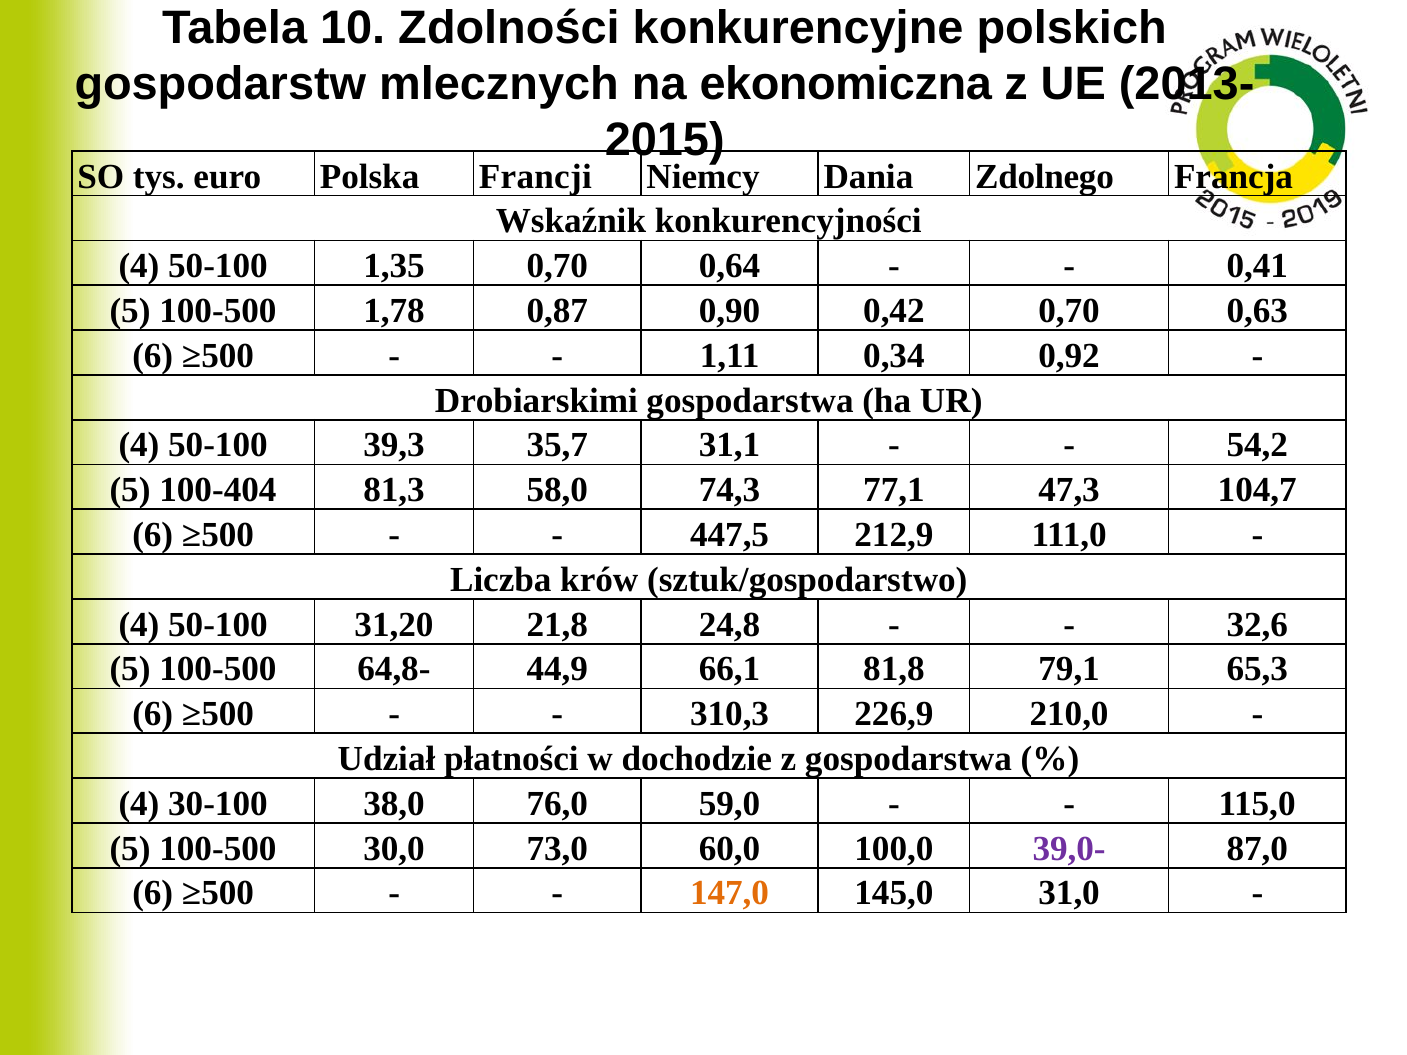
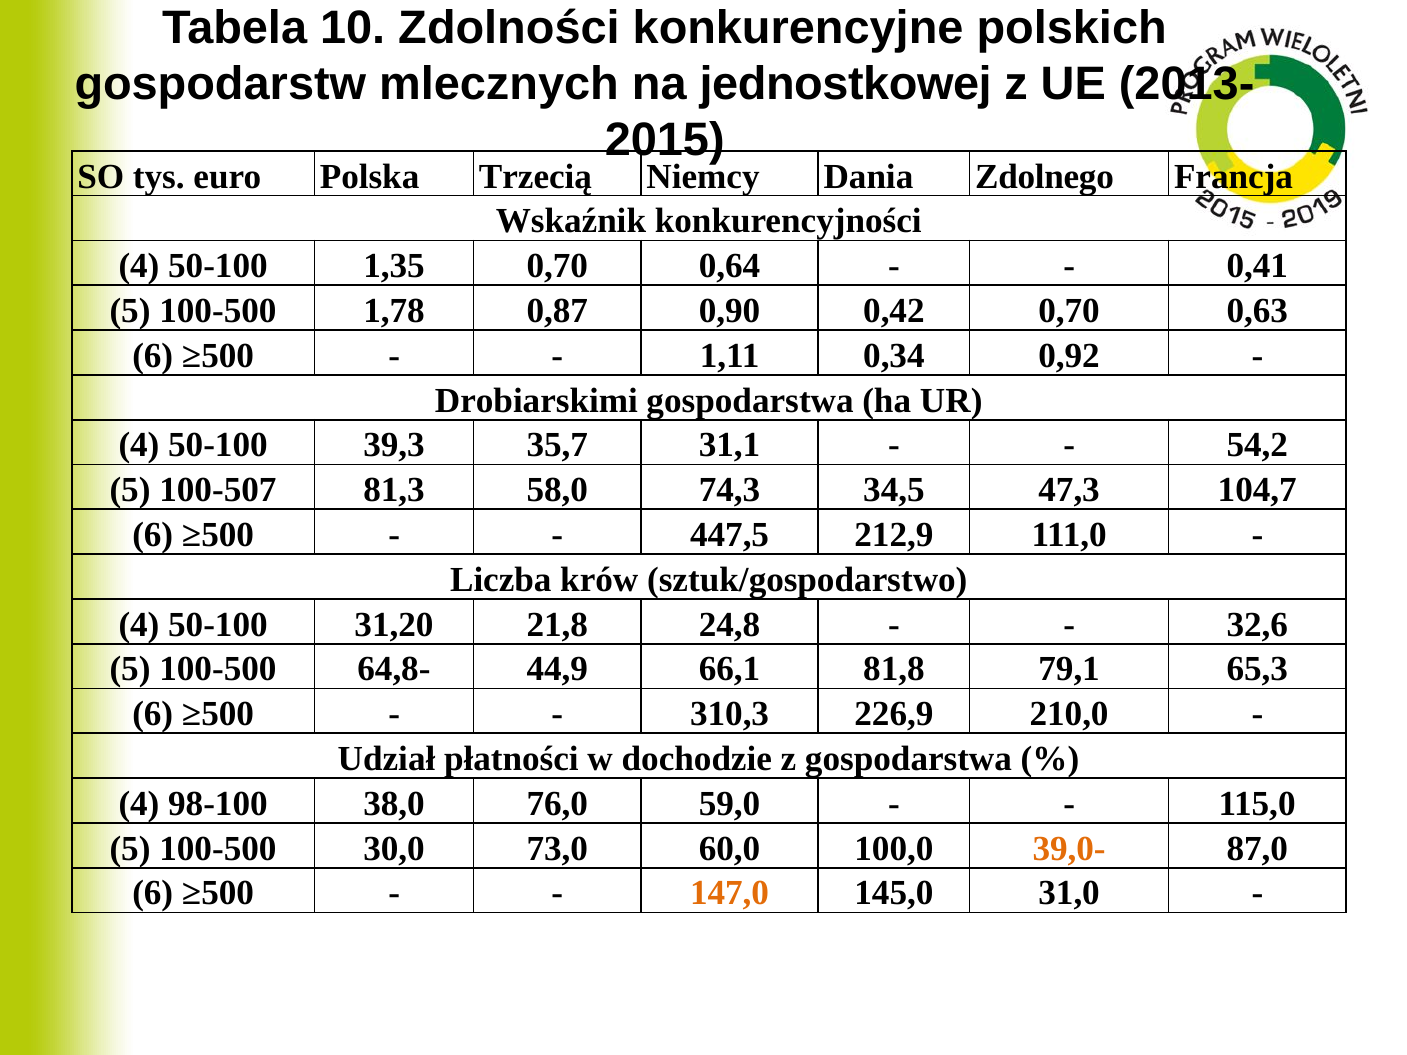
ekonomiczna: ekonomiczna -> jednostkowej
Francji: Francji -> Trzecią
100-404: 100-404 -> 100-507
77,1: 77,1 -> 34,5
30-100: 30-100 -> 98-100
39,0- colour: purple -> orange
